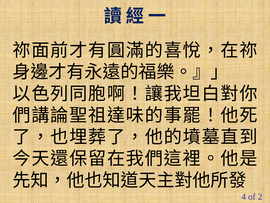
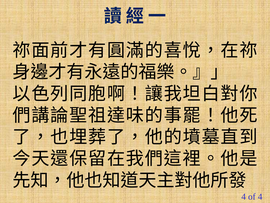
of 2: 2 -> 4
